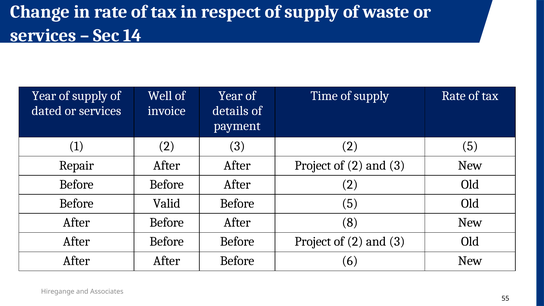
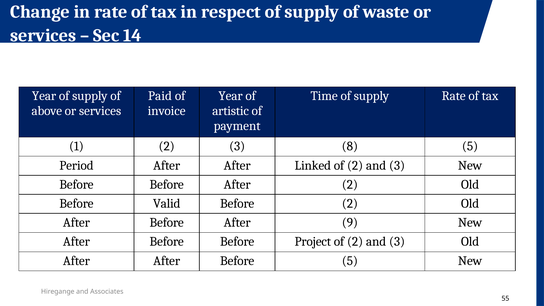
Well: Well -> Paid
dated: dated -> above
details: details -> artistic
3 2: 2 -> 8
Repair: Repair -> Period
After Project: Project -> Linked
Before 5: 5 -> 2
8: 8 -> 9
Before 6: 6 -> 5
